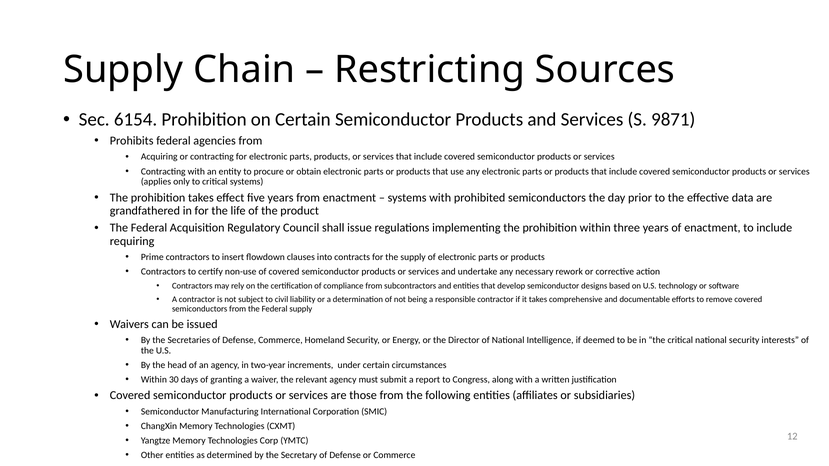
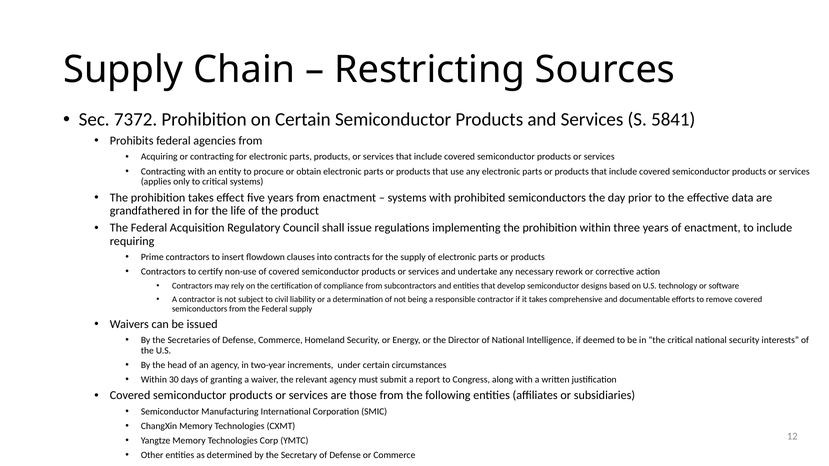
6154: 6154 -> 7372
9871: 9871 -> 5841
